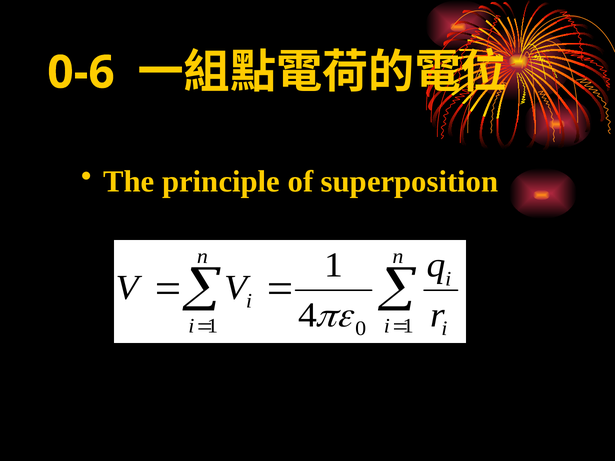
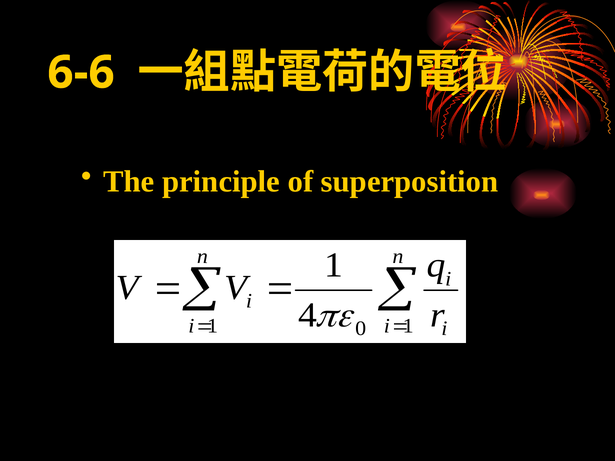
0-6: 0-6 -> 6-6
